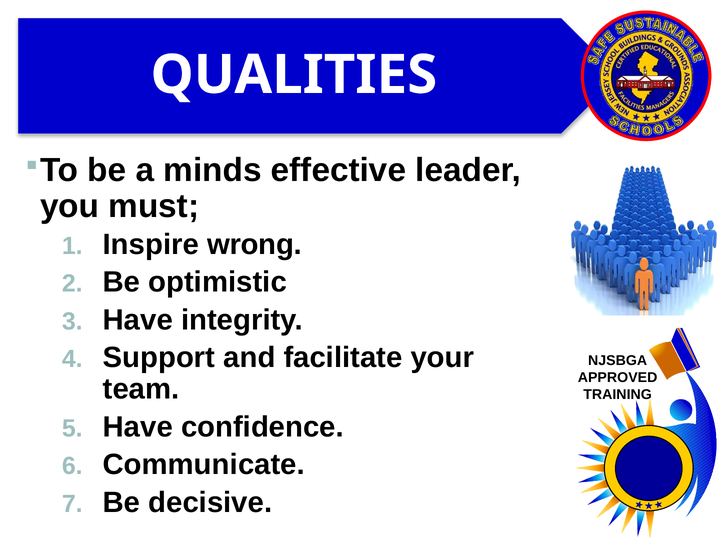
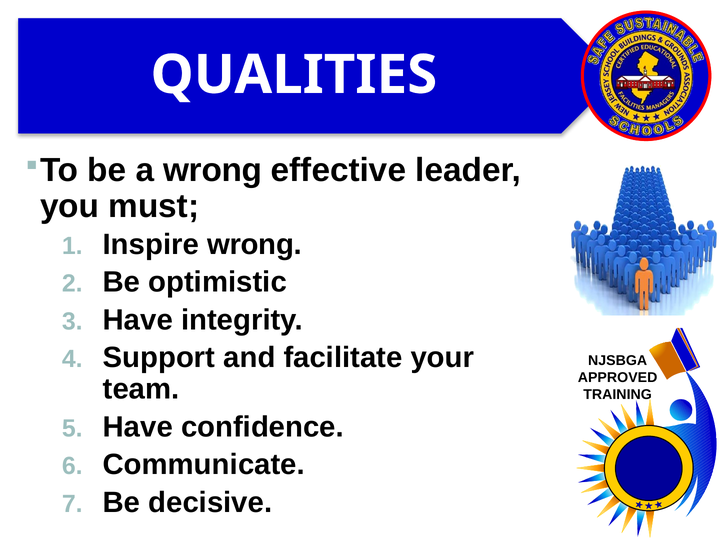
a minds: minds -> wrong
